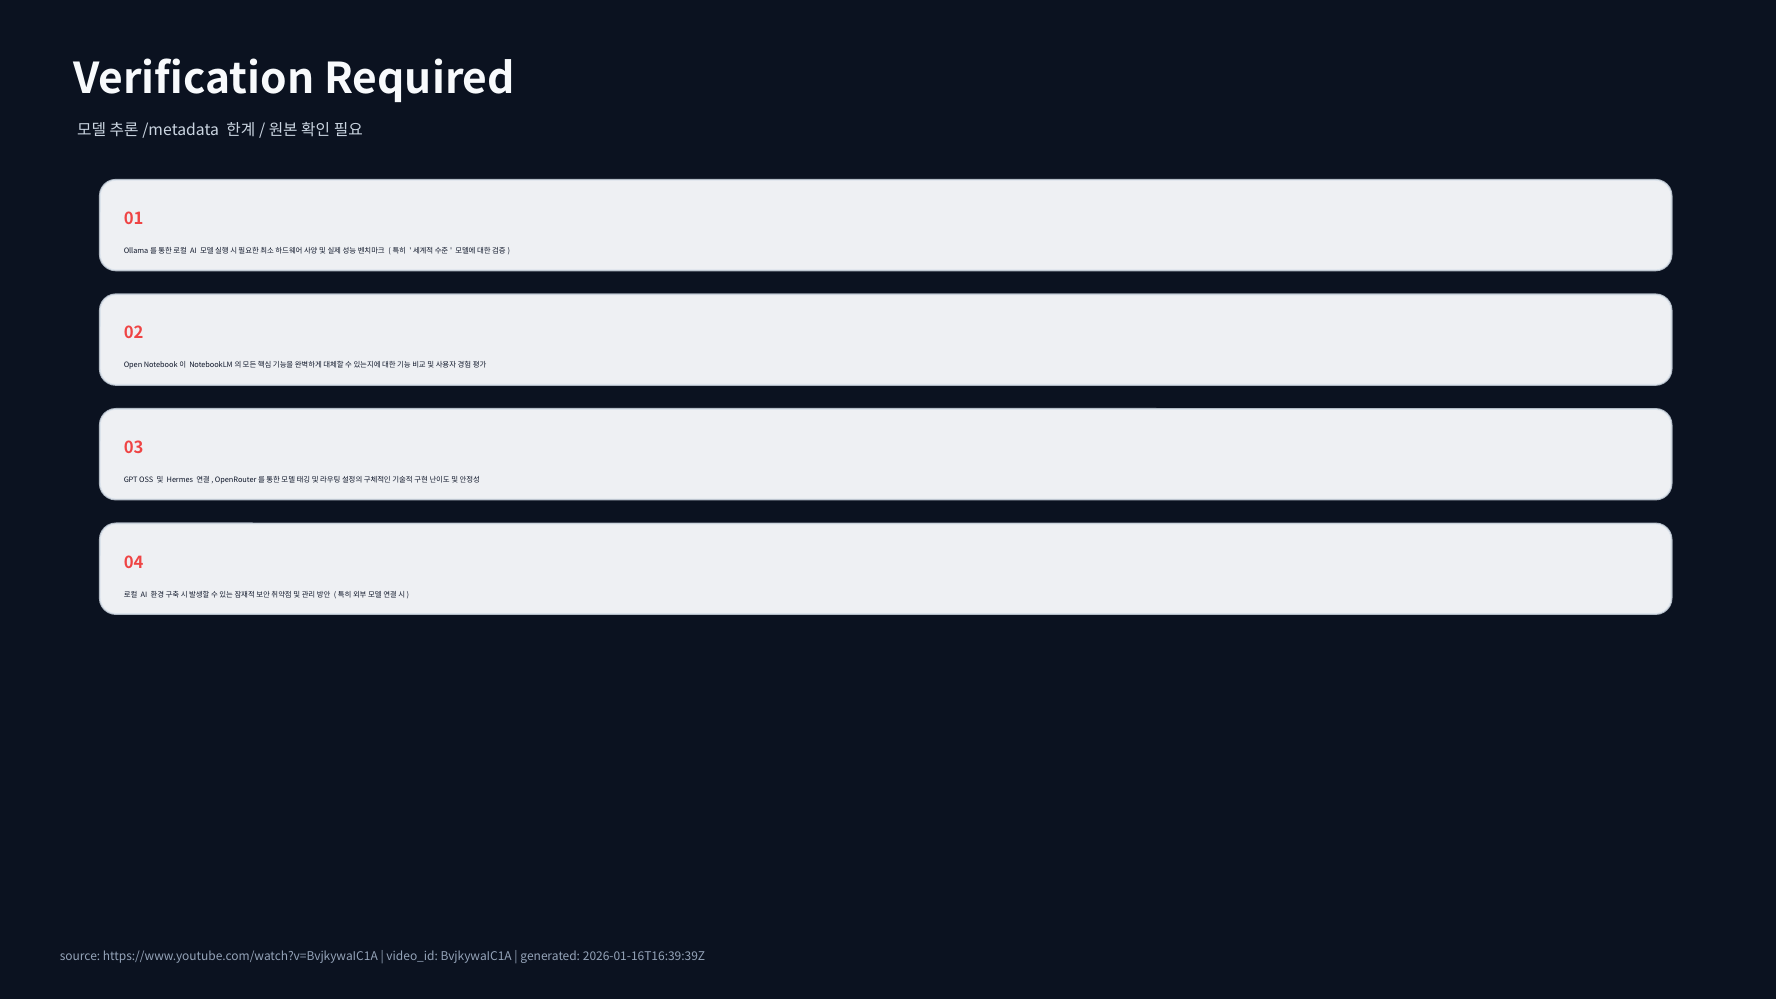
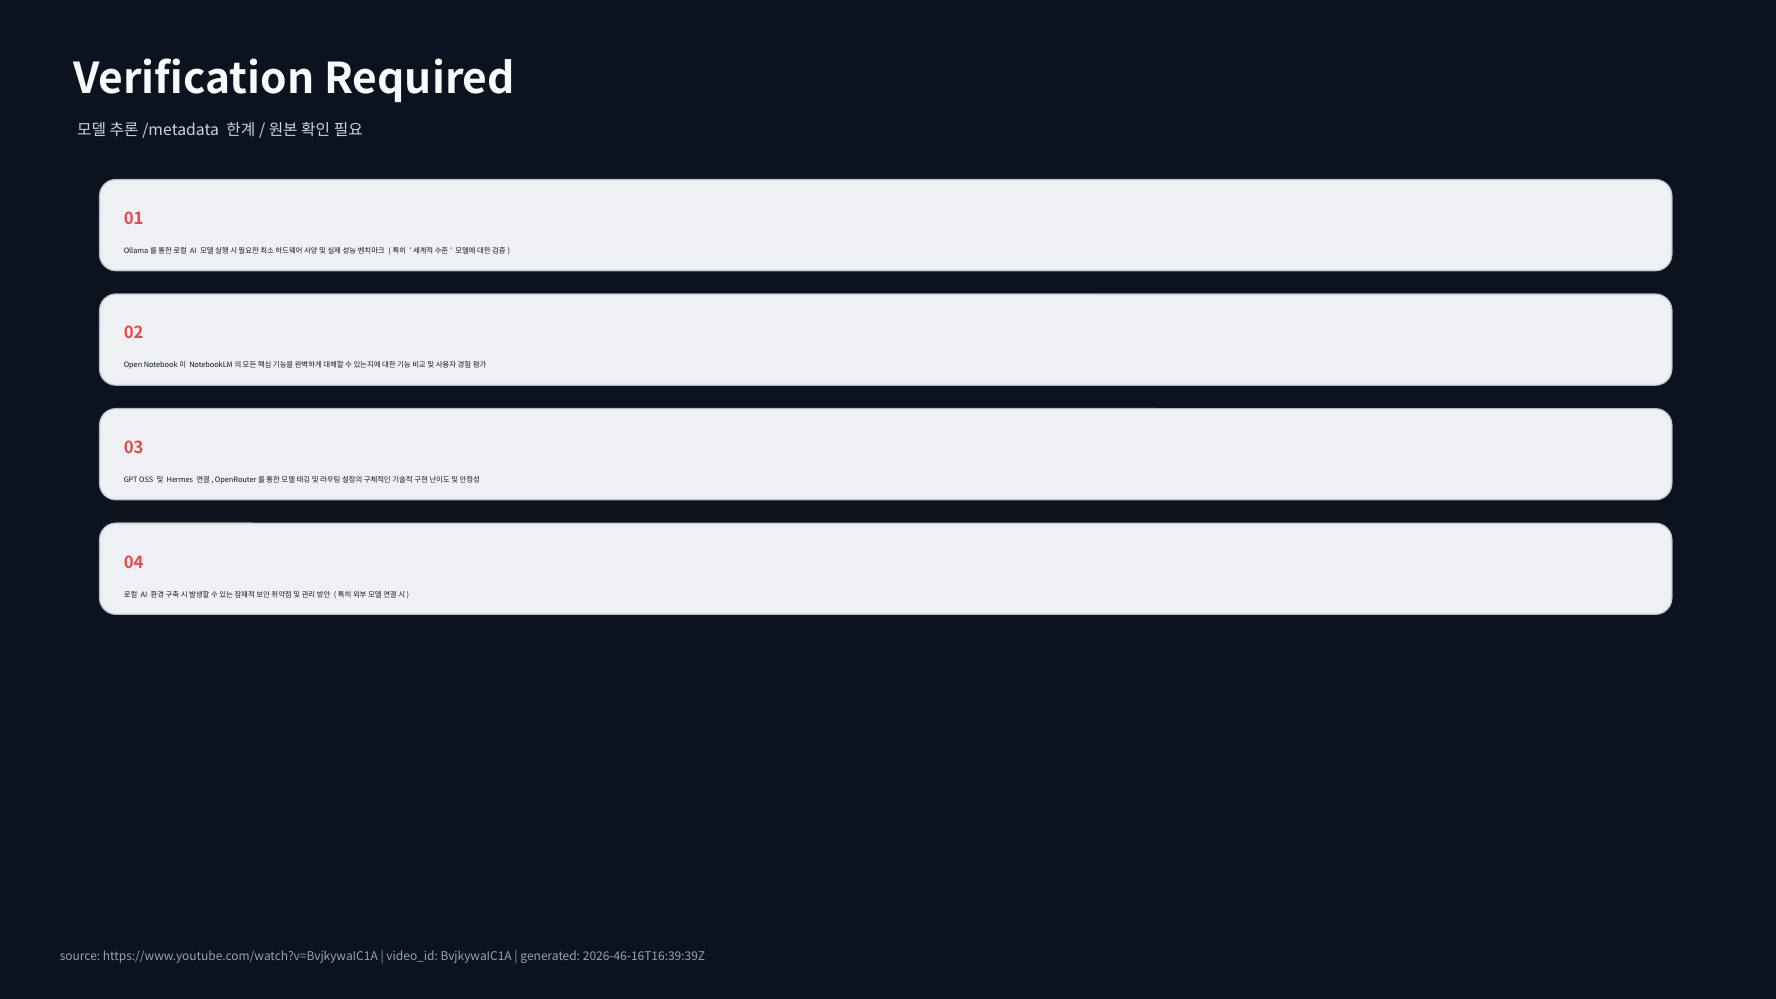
2026-01-16T16:39:39Z: 2026-01-16T16:39:39Z -> 2026-46-16T16:39:39Z
